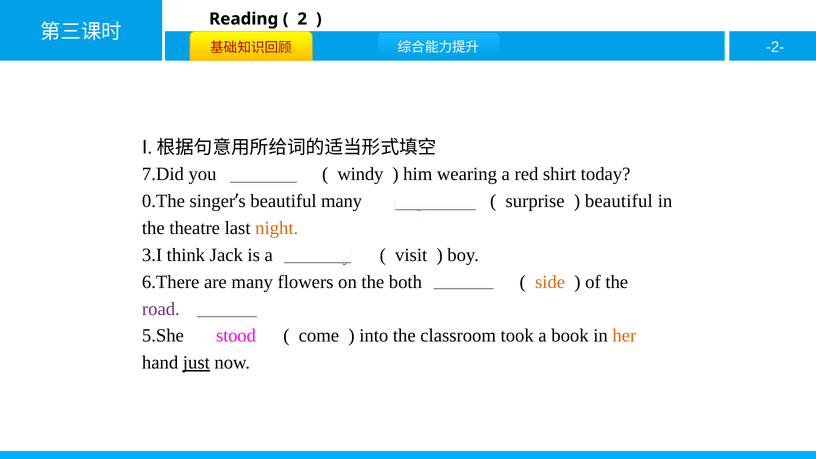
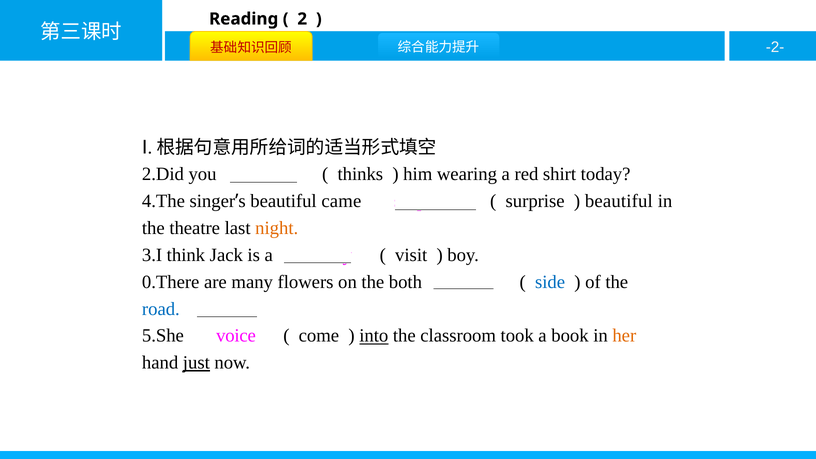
7.Did: 7.Did -> 2.Did
windy: windy -> thinks
0.The: 0.The -> 4.The
beautiful many: many -> came
6.There: 6.There -> 0.There
side colour: orange -> blue
road colour: purple -> blue
stood: stood -> voice
into underline: none -> present
